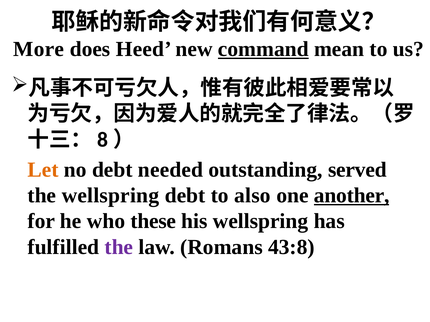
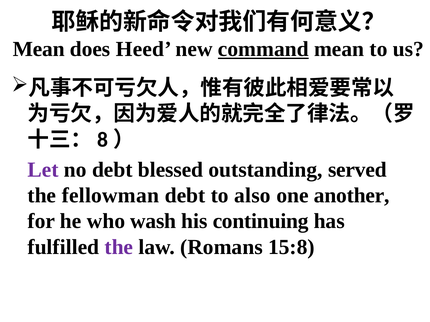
More at (39, 49): More -> Mean
Let colour: orange -> purple
needed: needed -> blessed
the wellspring: wellspring -> fellowman
another underline: present -> none
these: these -> wash
his wellspring: wellspring -> continuing
43:8: 43:8 -> 15:8
